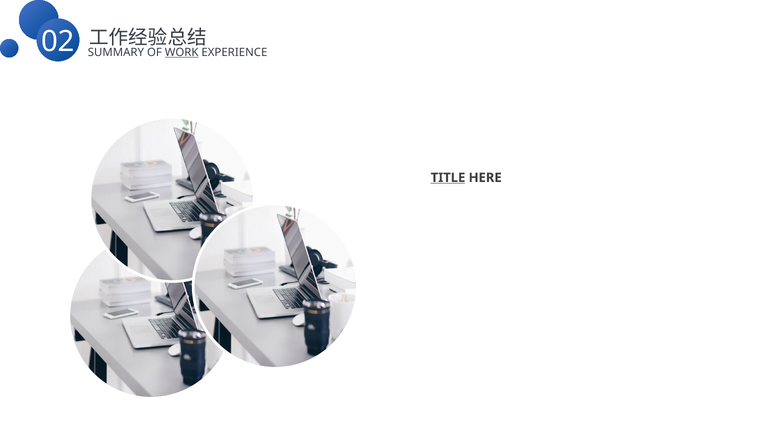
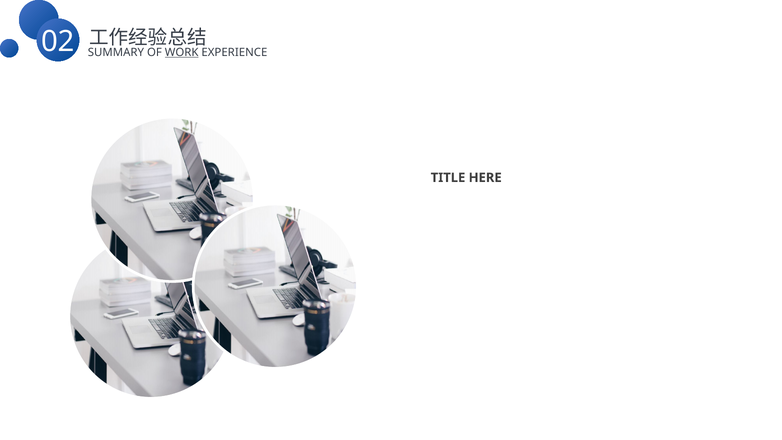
TITLE underline: present -> none
